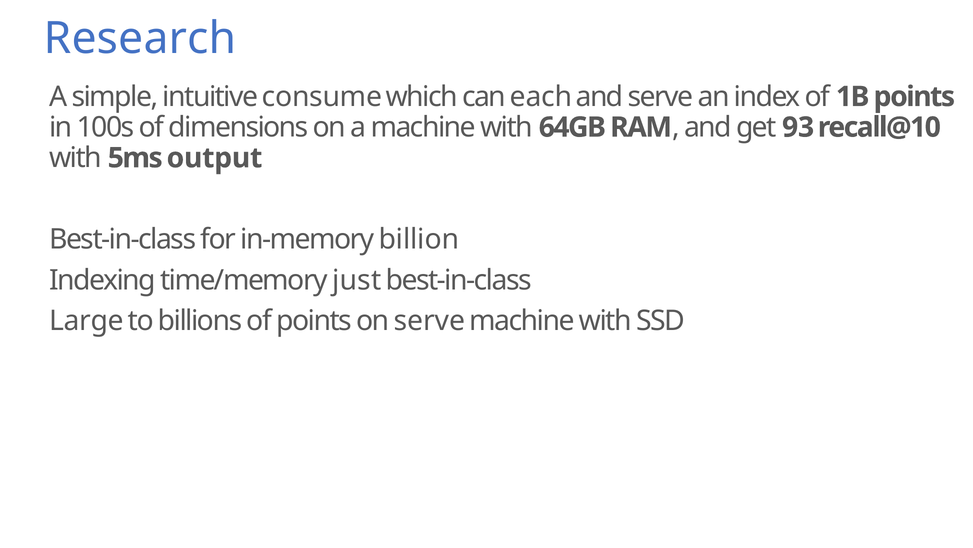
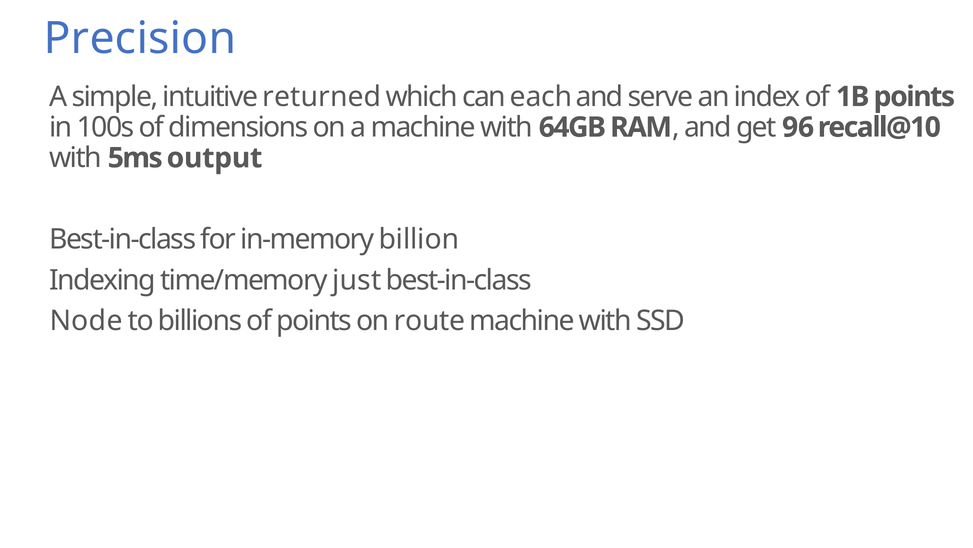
Research: Research -> Precision
consume: consume -> returned
93: 93 -> 96
Large: Large -> Node
on serve: serve -> route
